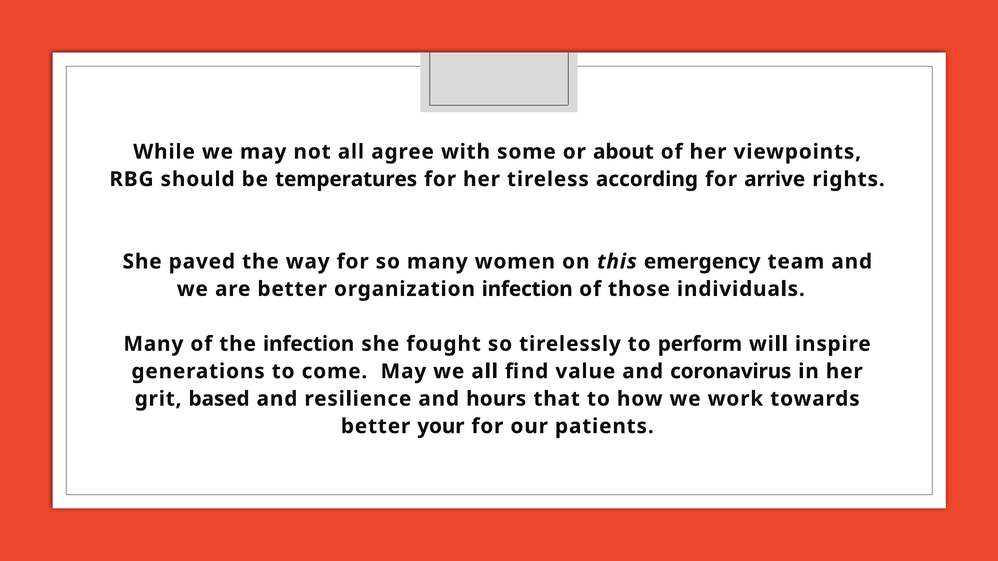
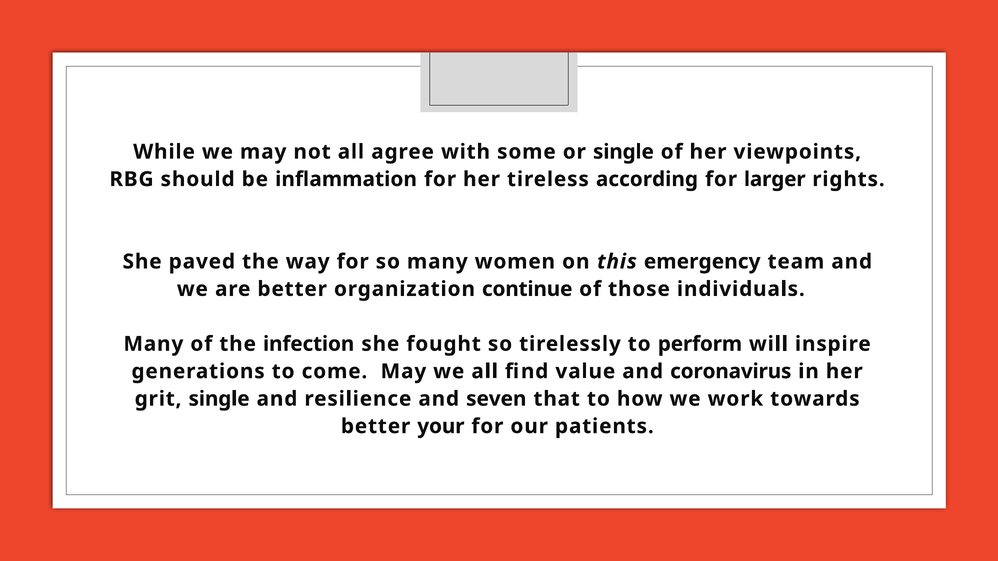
or about: about -> single
temperatures: temperatures -> inflammation
arrive: arrive -> larger
organization infection: infection -> continue
grit based: based -> single
hours: hours -> seven
